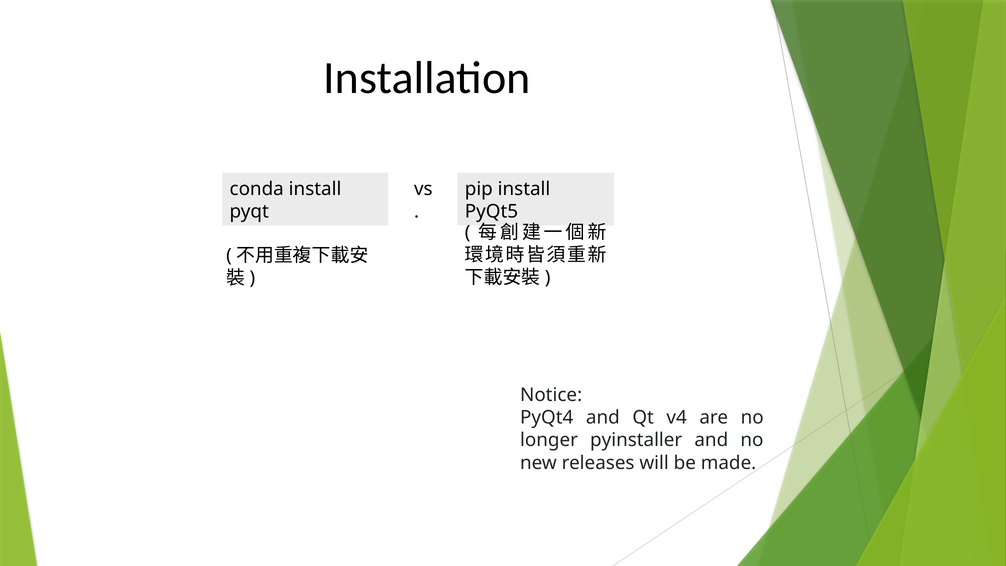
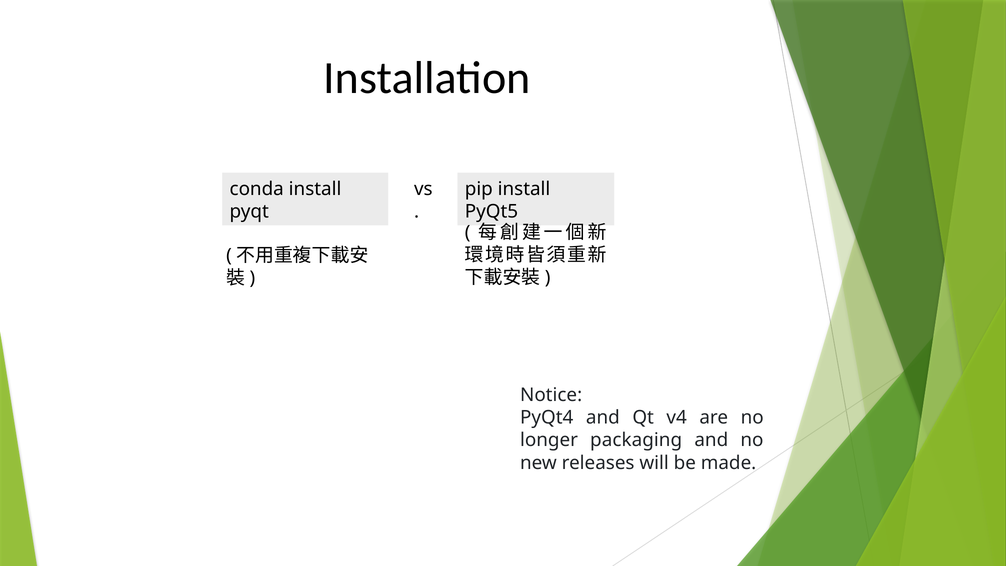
pyinstaller: pyinstaller -> packaging
